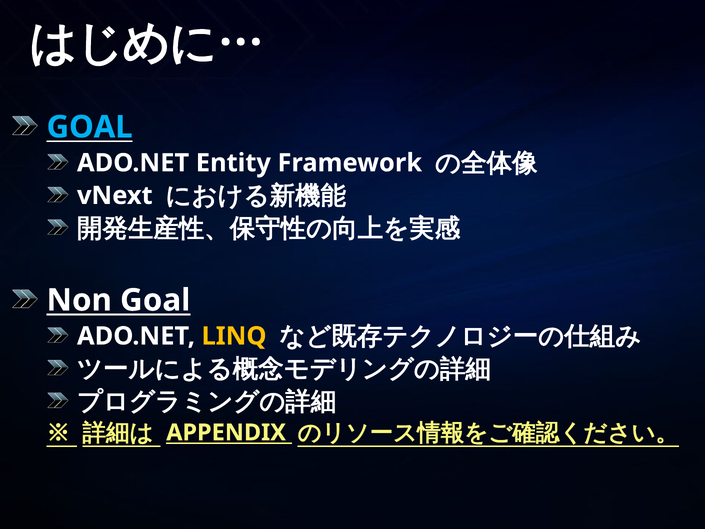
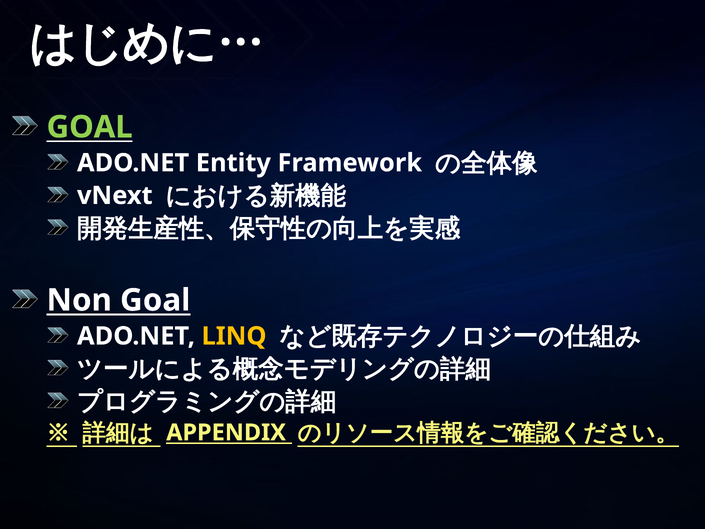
GOAL at (90, 127) colour: light blue -> light green
